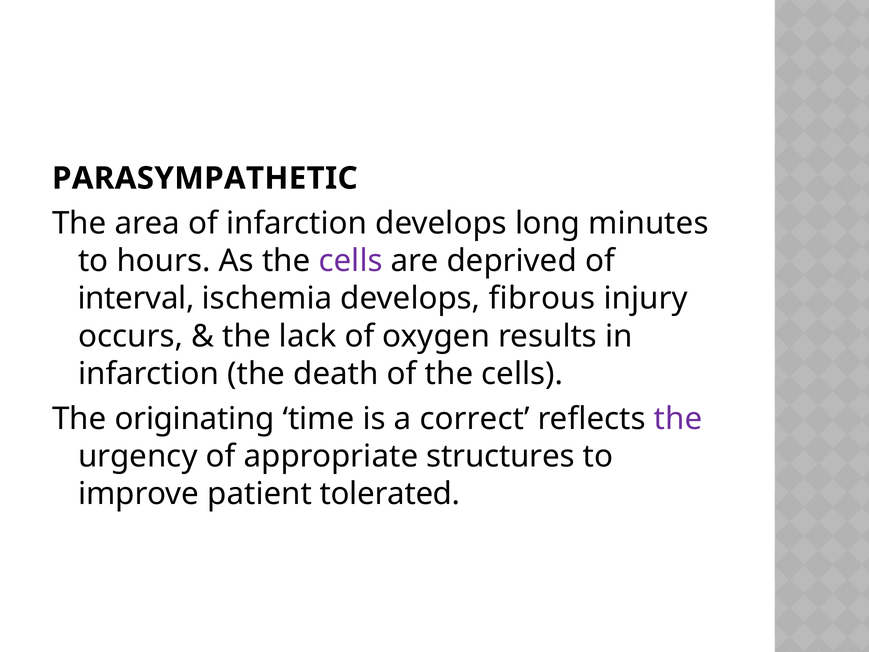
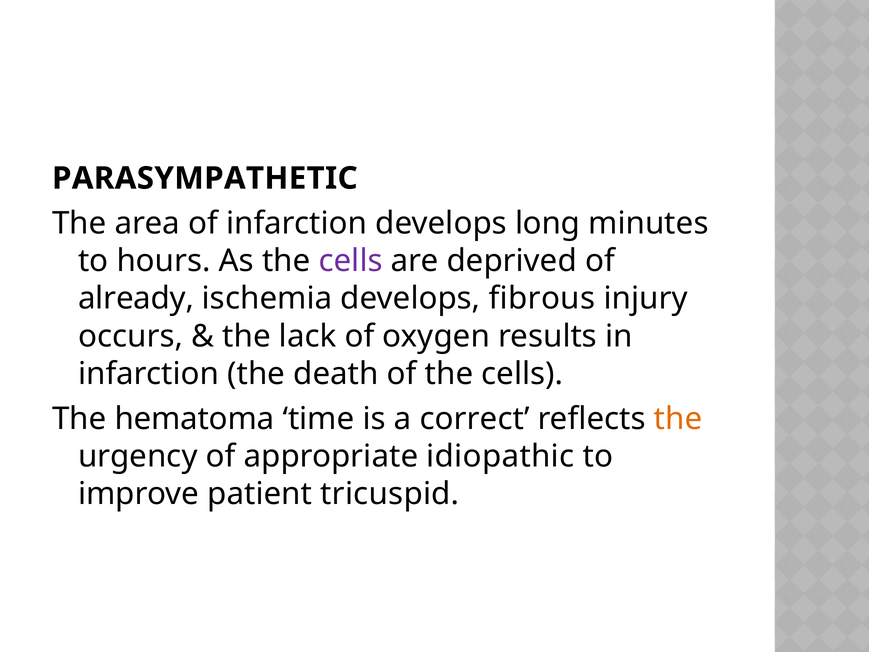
interval: interval -> already
originating: originating -> hematoma
the at (678, 419) colour: purple -> orange
structures: structures -> idiopathic
tolerated: tolerated -> tricuspid
